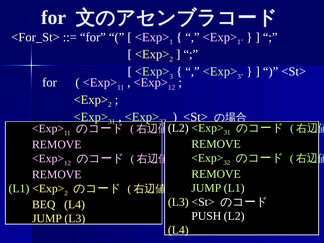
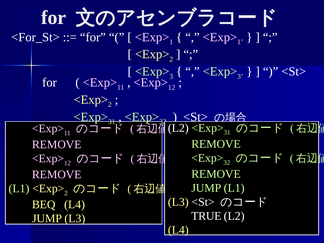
PUSH: PUSH -> TRUE
